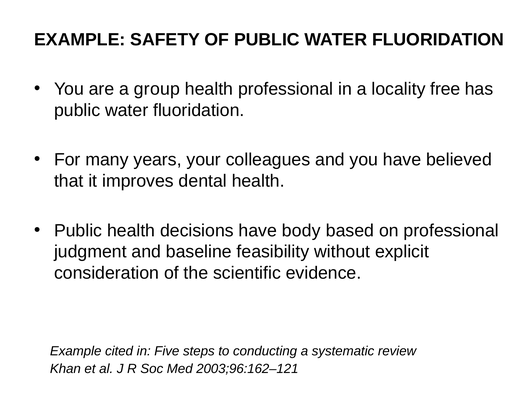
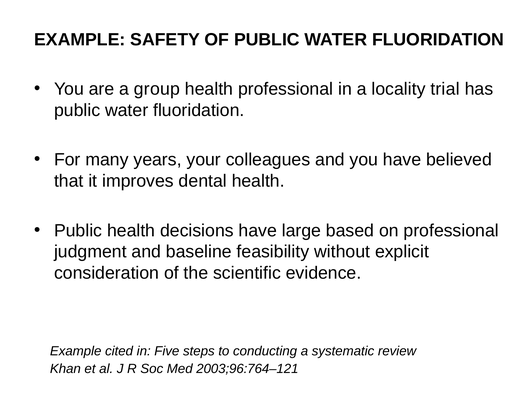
free: free -> trial
body: body -> large
2003;96:162–121: 2003;96:162–121 -> 2003;96:764–121
